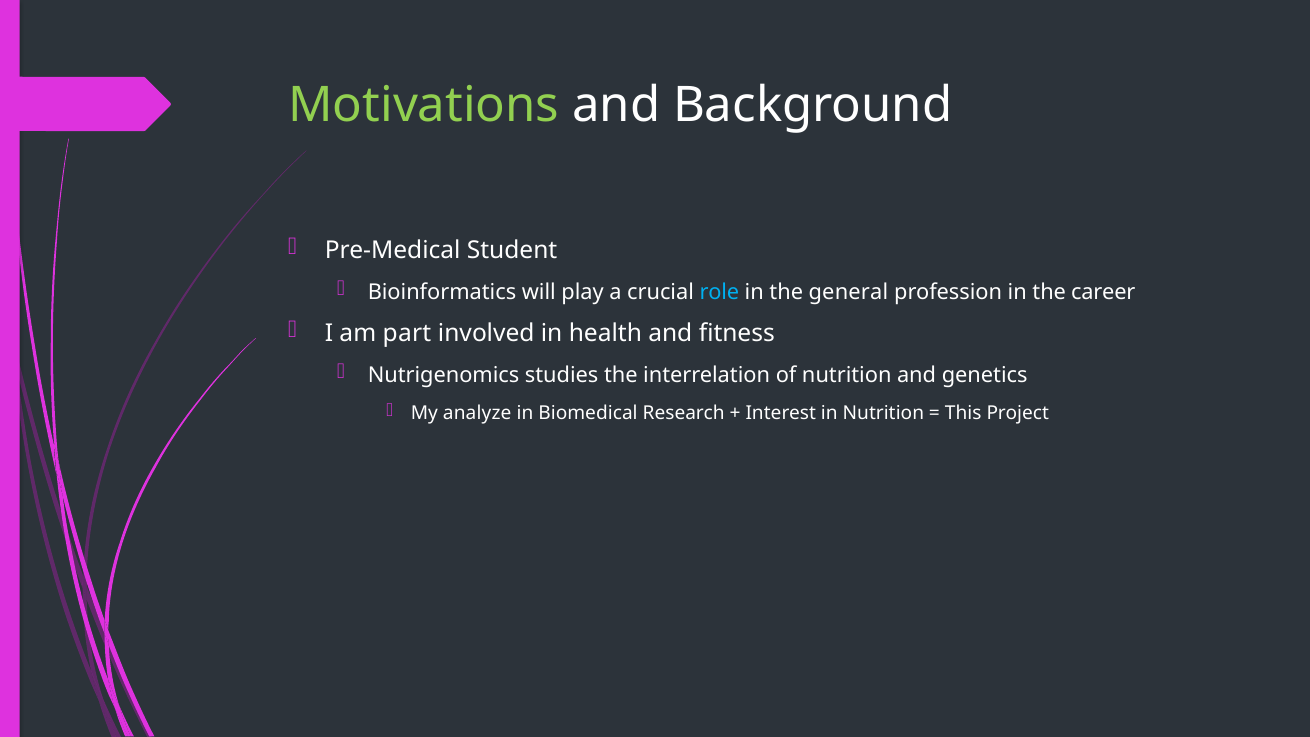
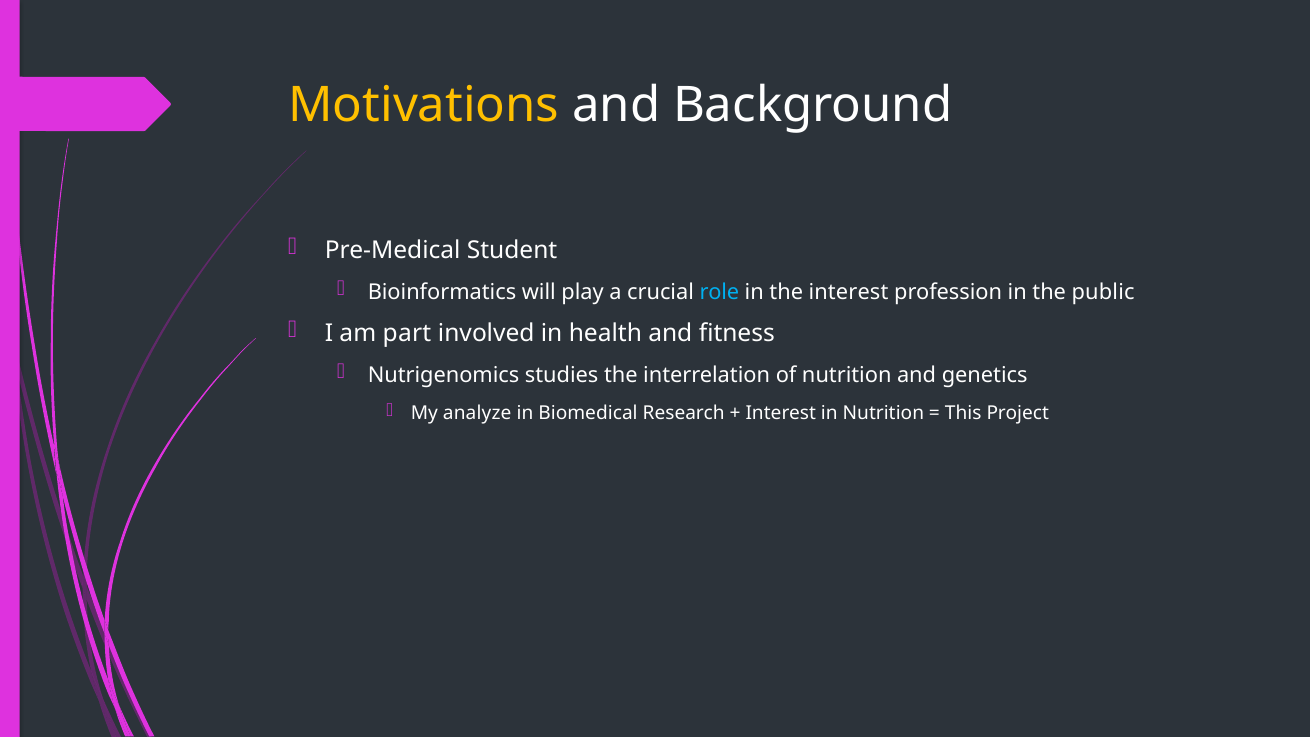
Motivations colour: light green -> yellow
the general: general -> interest
career: career -> public
